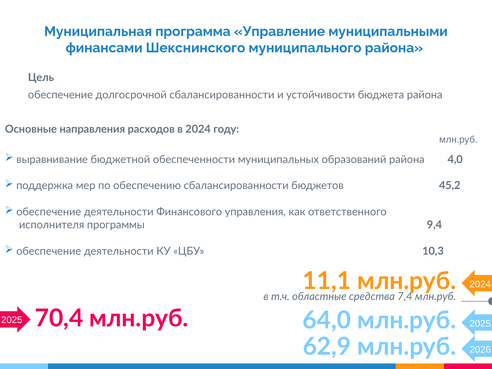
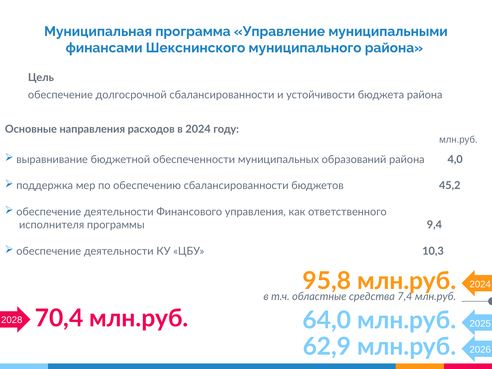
11,1: 11,1 -> 95,8
2025 at (12, 320): 2025 -> 2028
